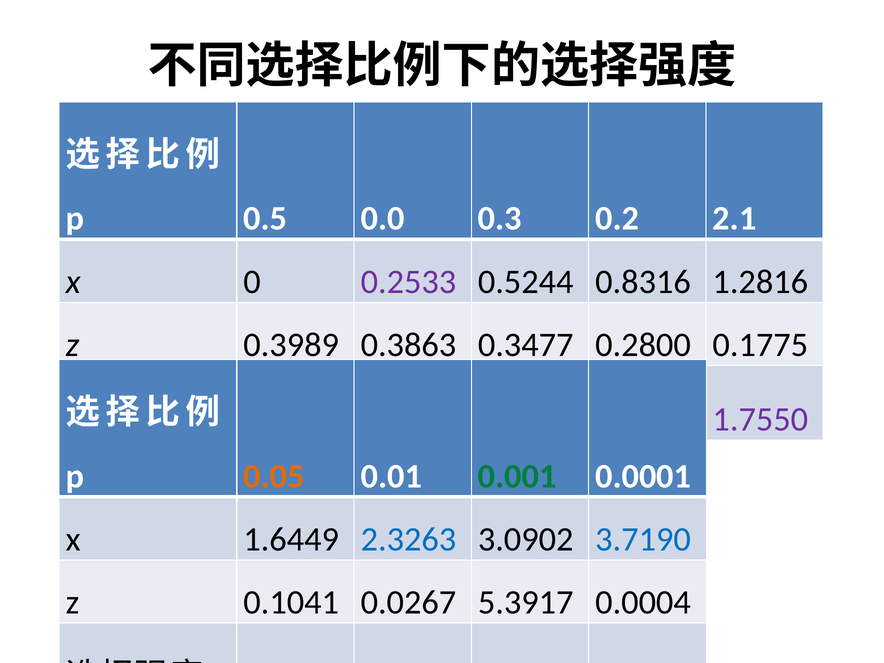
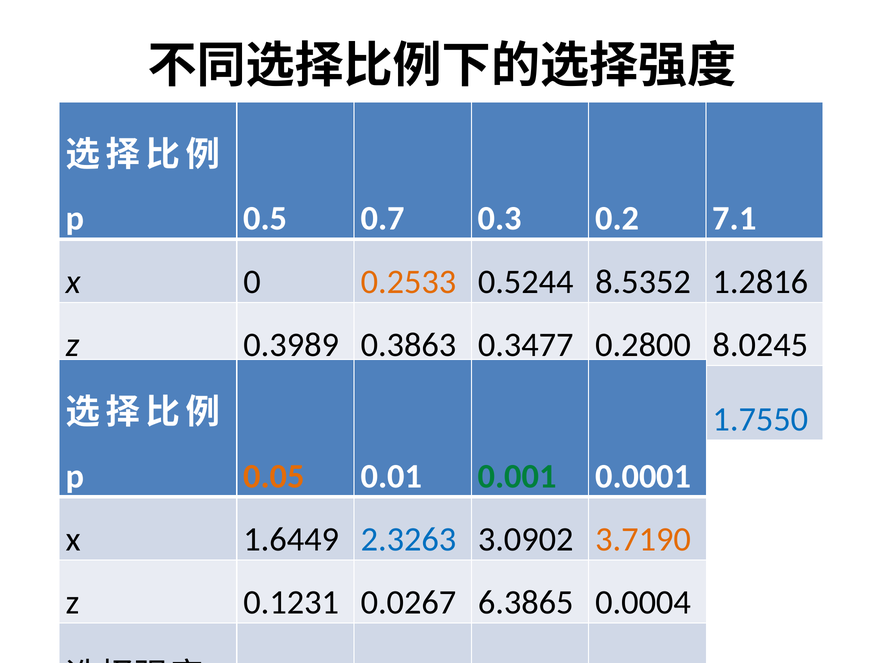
0.0: 0.0 -> 0.7
2.1: 2.1 -> 7.1
0.2533 colour: purple -> orange
0.8316: 0.8316 -> 8.5352
0.1775: 0.1775 -> 8.0245
1.7550 colour: purple -> blue
3.7190 colour: blue -> orange
0.1041: 0.1041 -> 0.1231
5.3917: 5.3917 -> 6.3865
